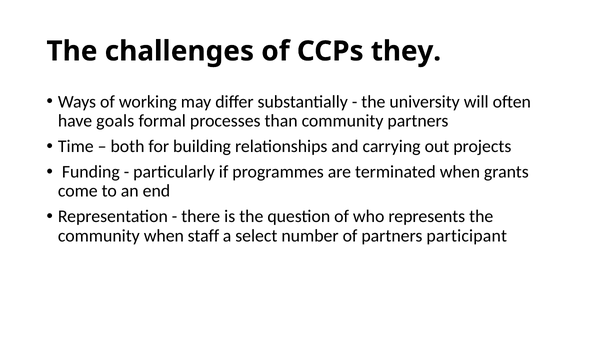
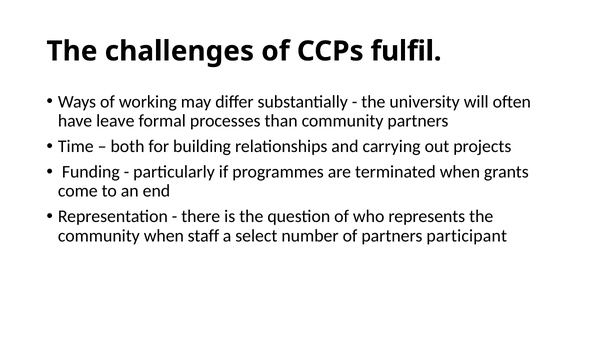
they: they -> fulfil
goals: goals -> leave
